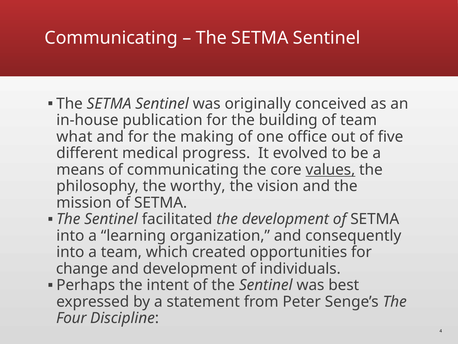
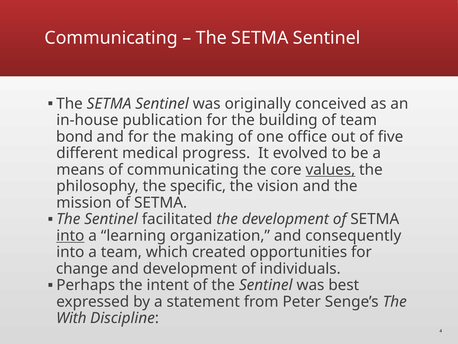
what: what -> bond
worthy: worthy -> specific
into at (70, 235) underline: none -> present
Four: Four -> With
